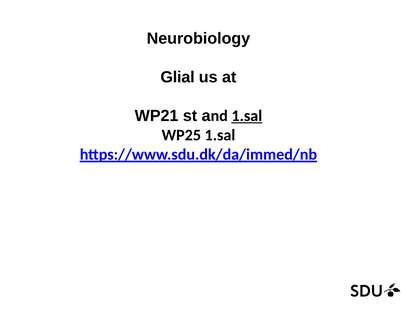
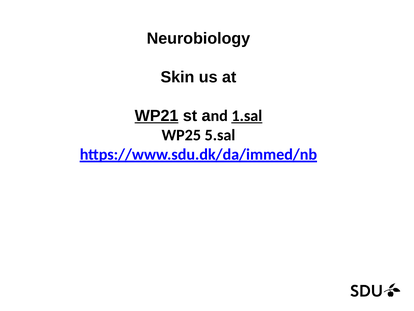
Glial: Glial -> Skin
WP21 underline: none -> present
WP25 1.sal: 1.sal -> 5.sal
